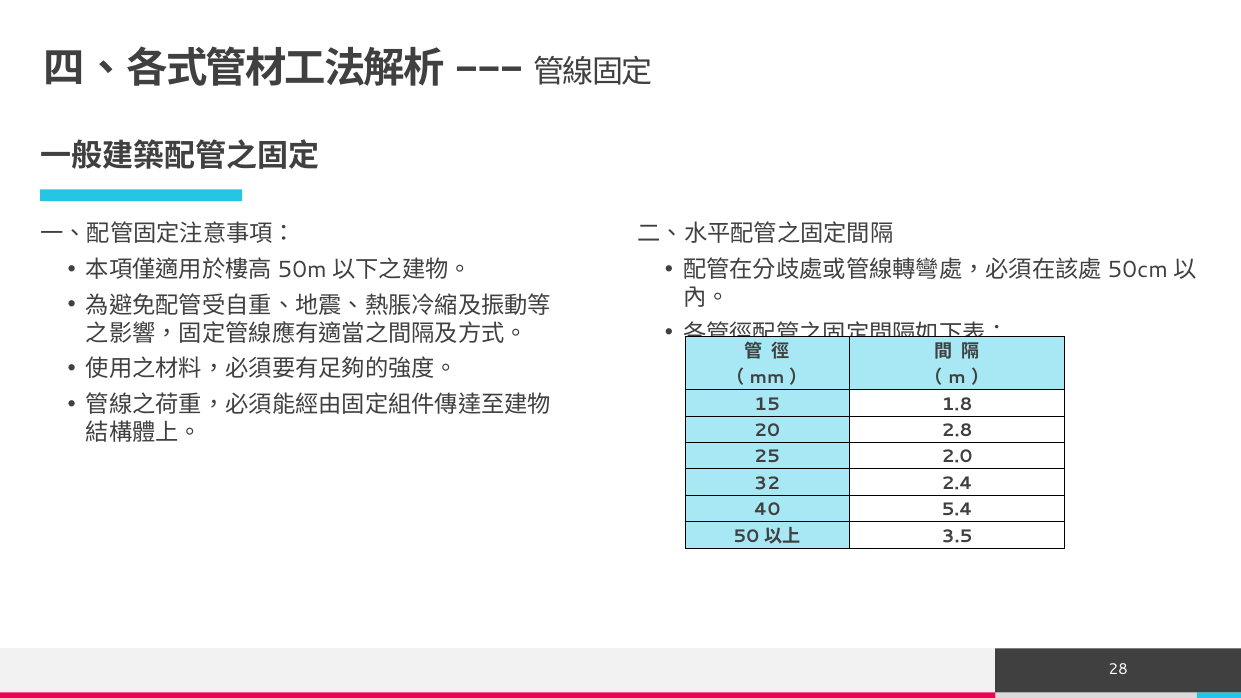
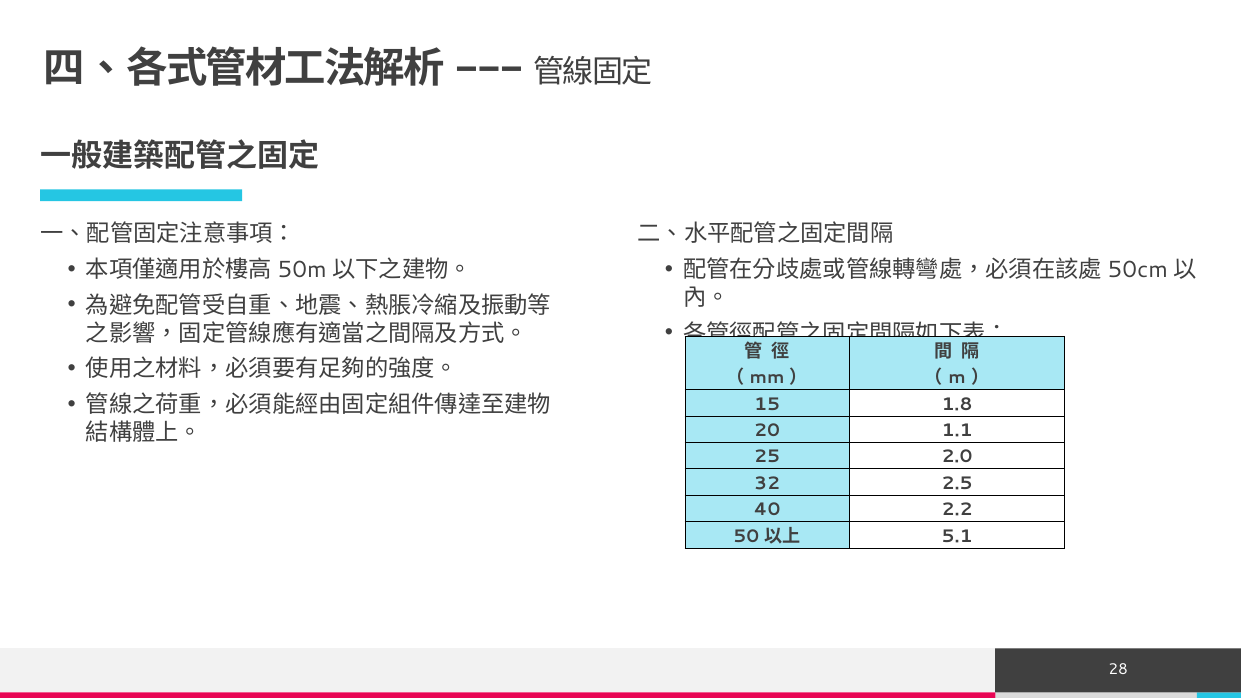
2.8: 2.8 -> 1.1
2.4: 2.4 -> 2.5
5.4: 5.4 -> 2.2
3.5: 3.5 -> 5.1
